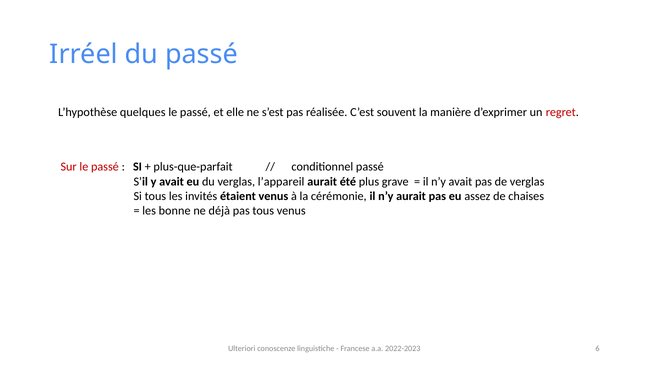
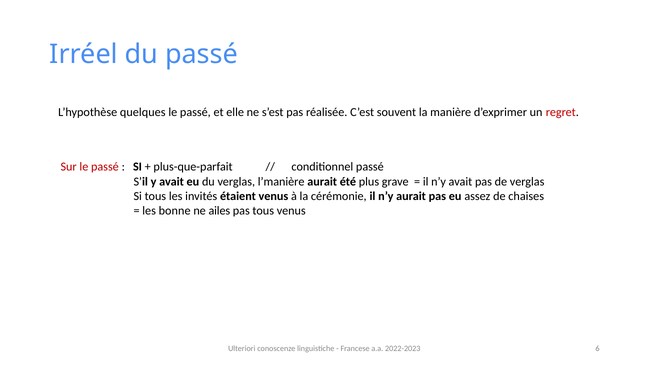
l’appareil: l’appareil -> l’manière
déjà: déjà -> ailes
